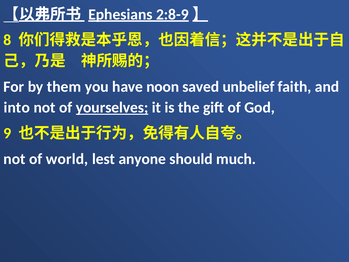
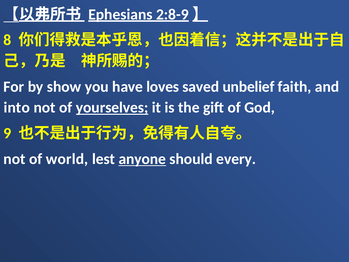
them: them -> show
noon: noon -> loves
anyone underline: none -> present
much: much -> every
